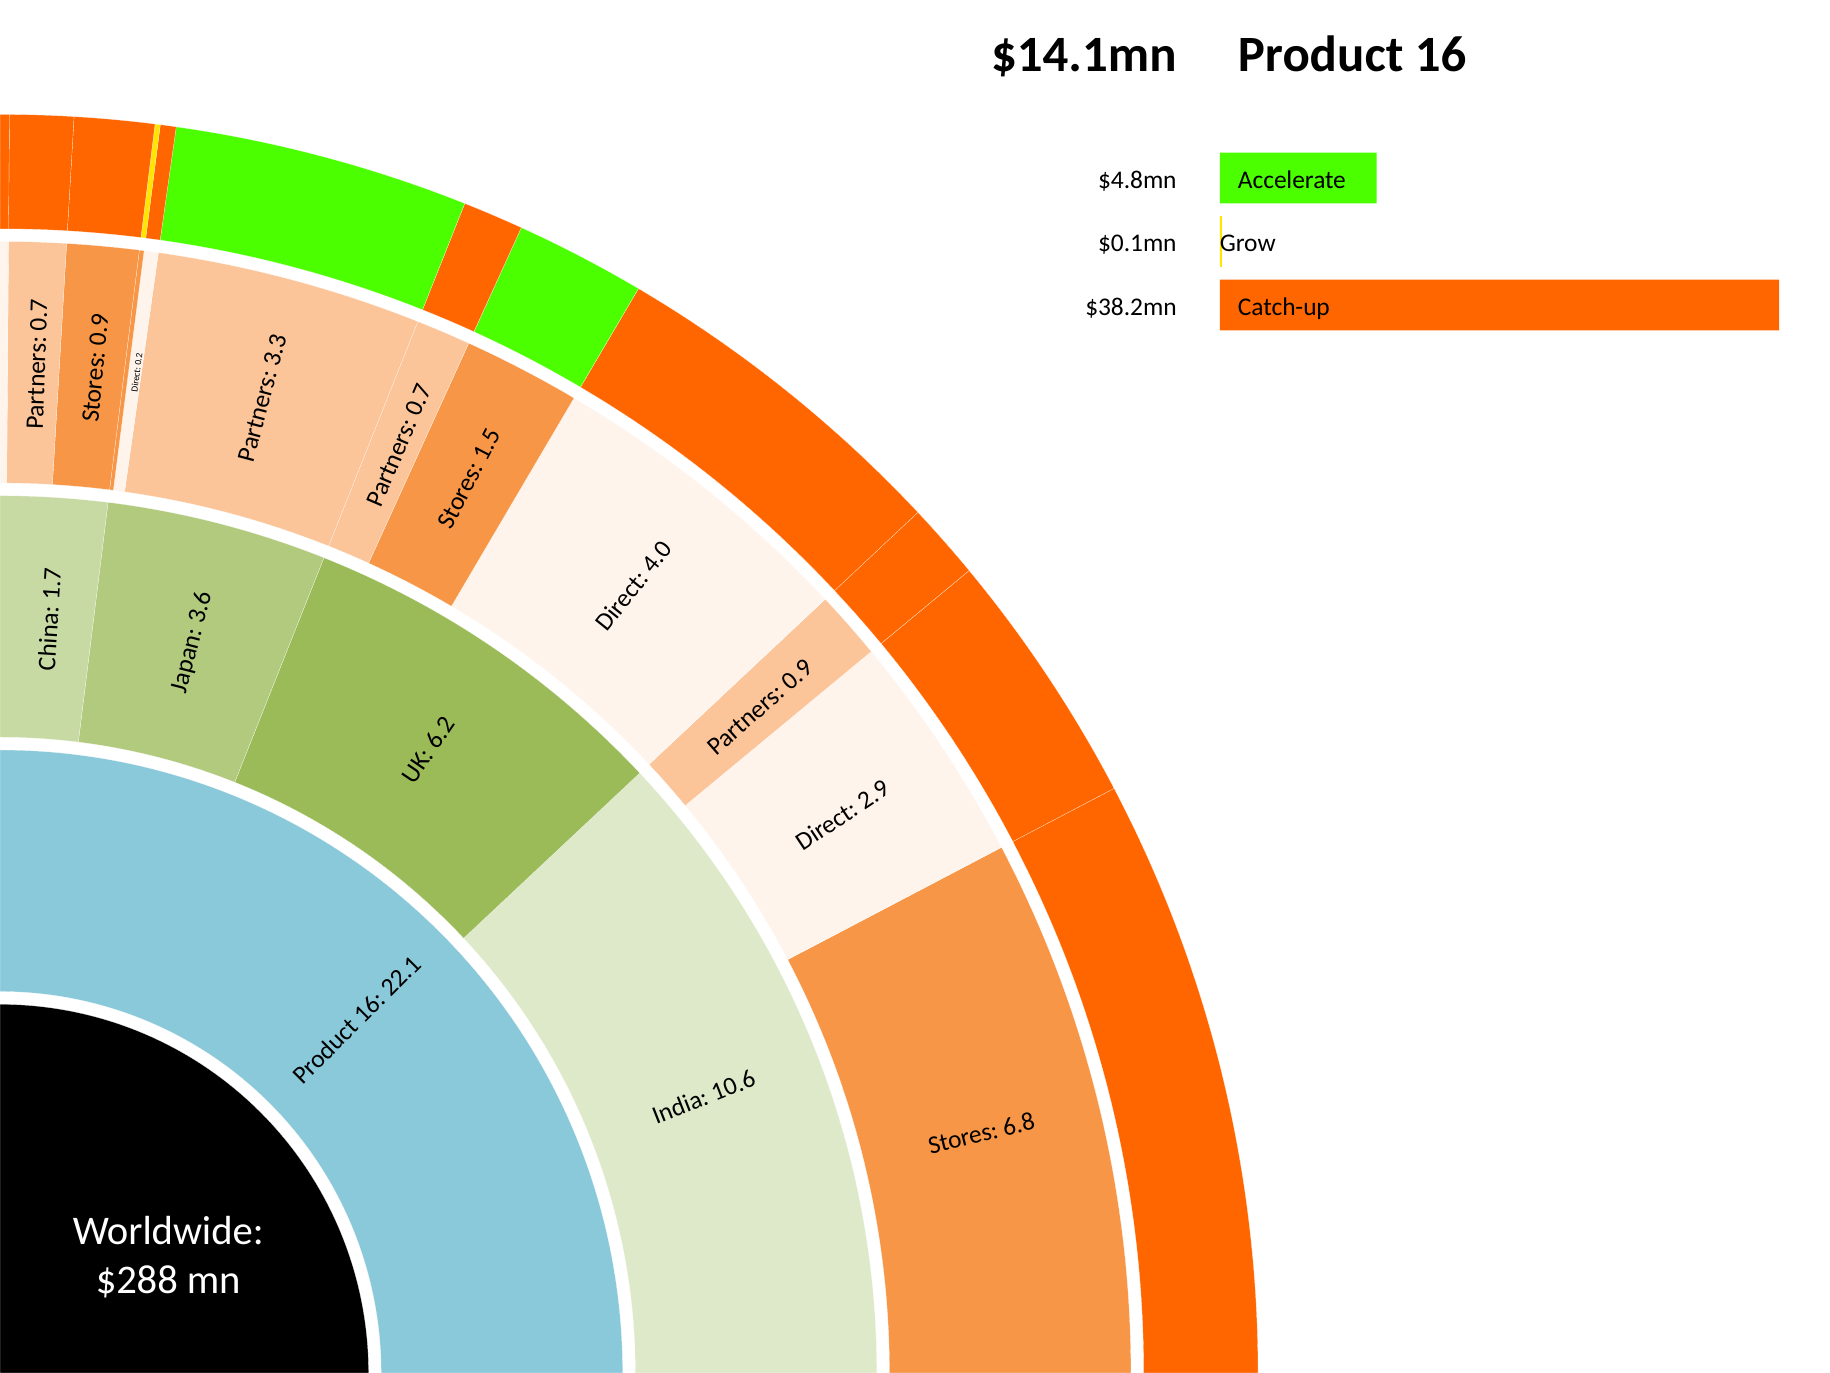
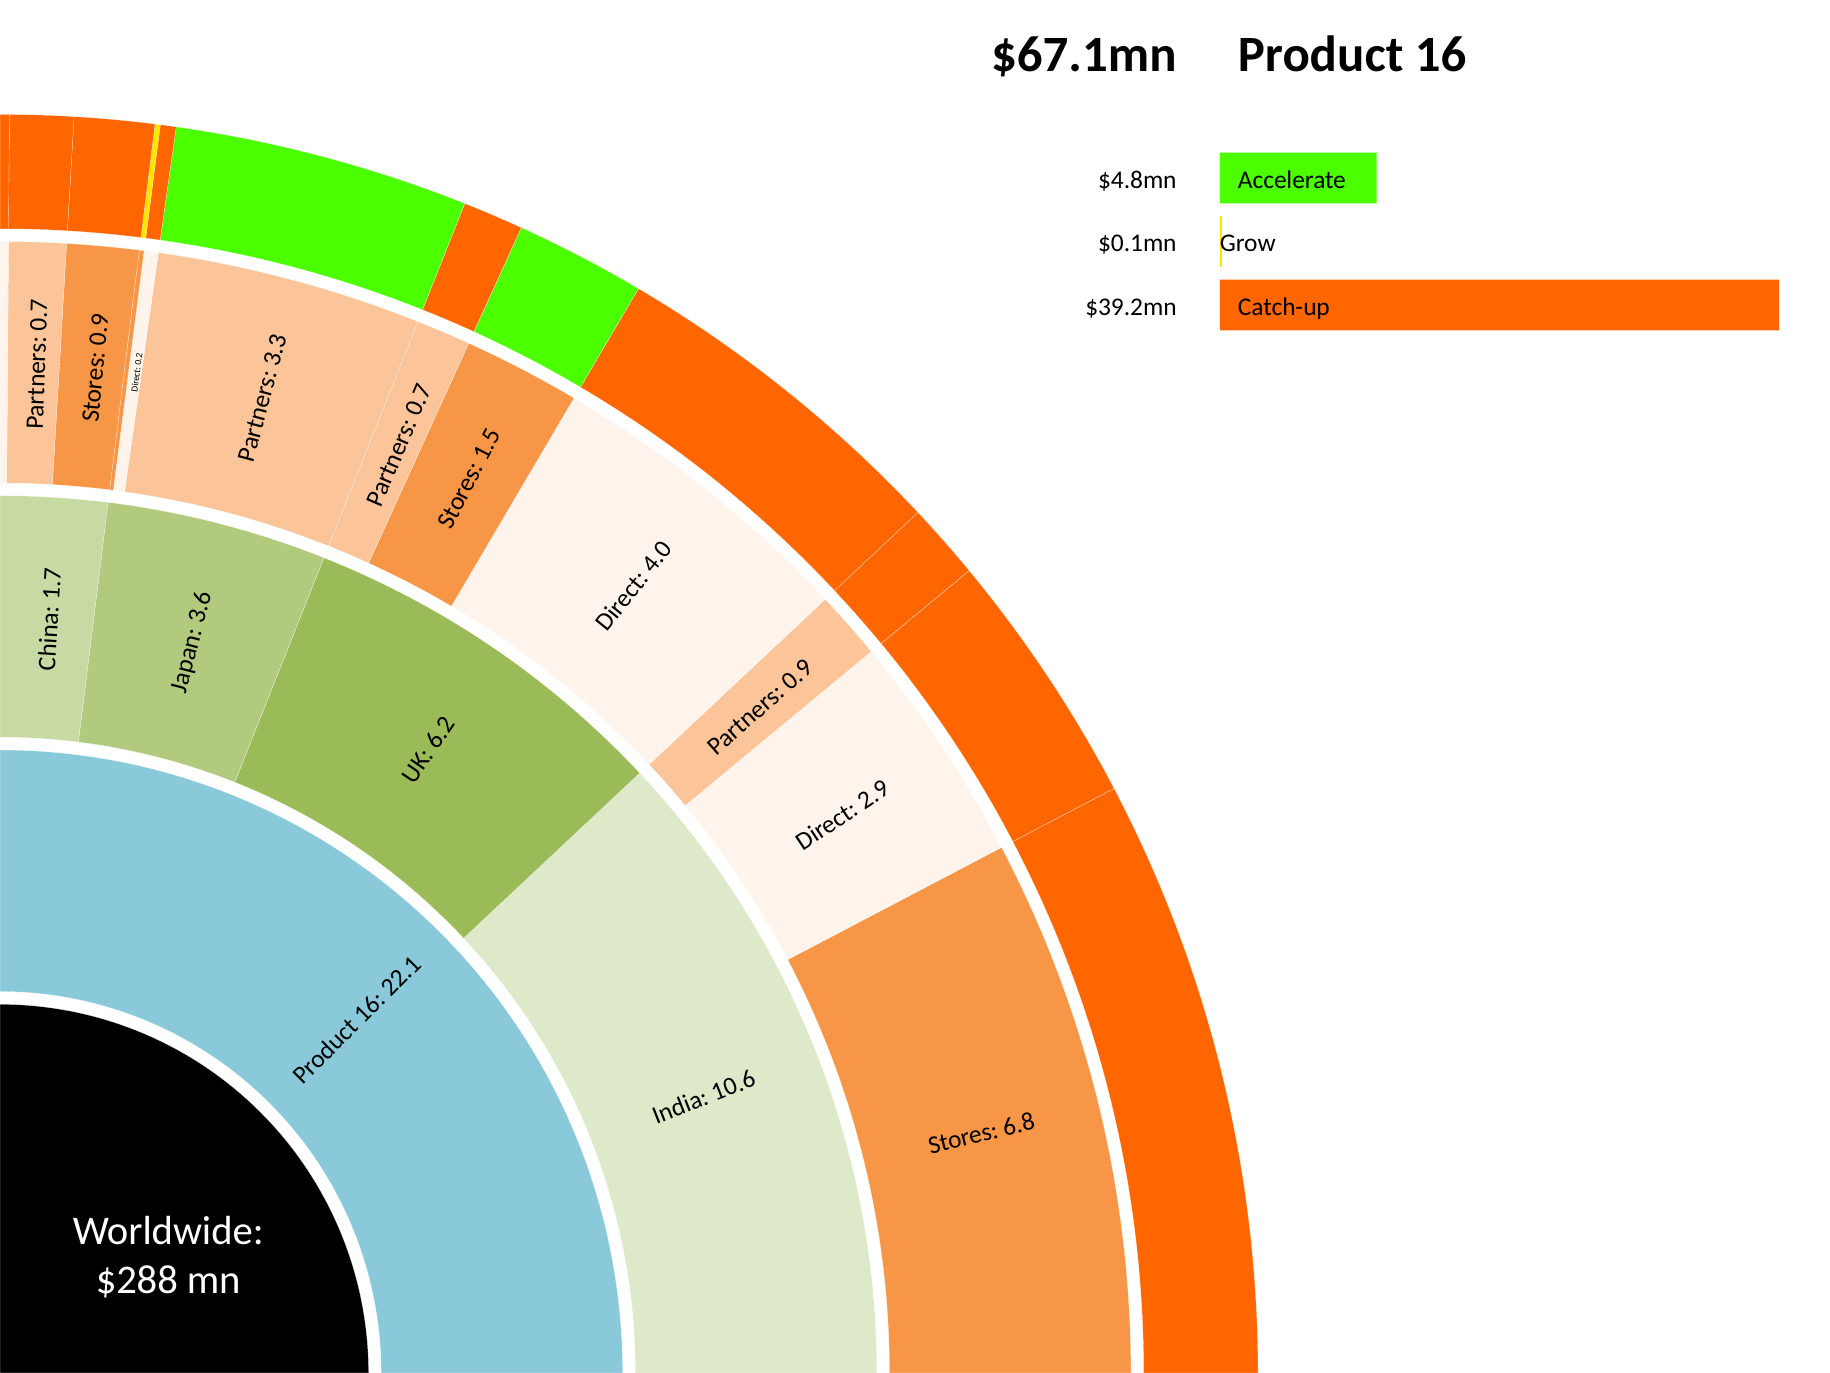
$14.1mn: $14.1mn -> $67.1mn
$38.2mn: $38.2mn -> $39.2mn
